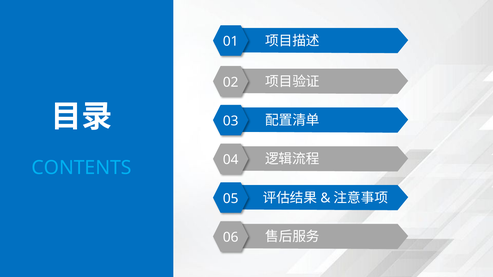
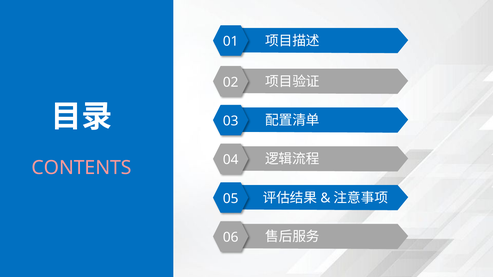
CONTENTS colour: light blue -> pink
